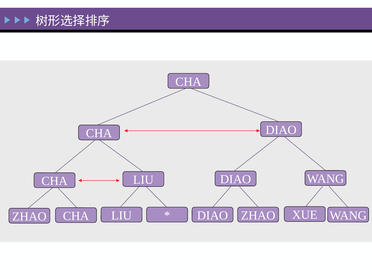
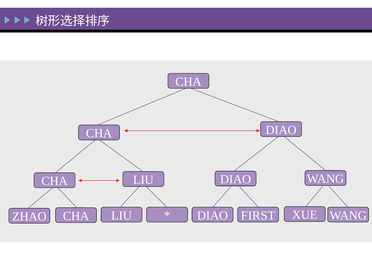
DIAO ZHAO: ZHAO -> FIRST
